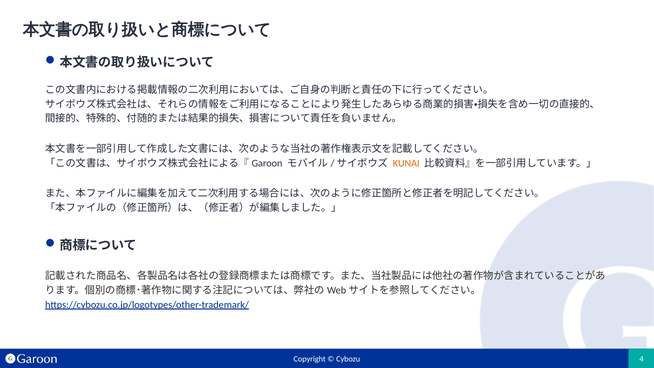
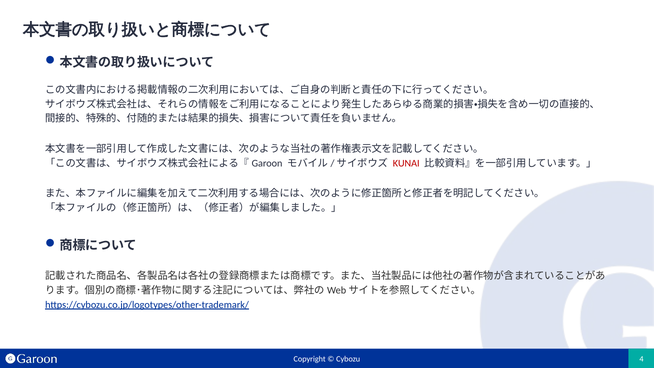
KUNAI colour: orange -> red
